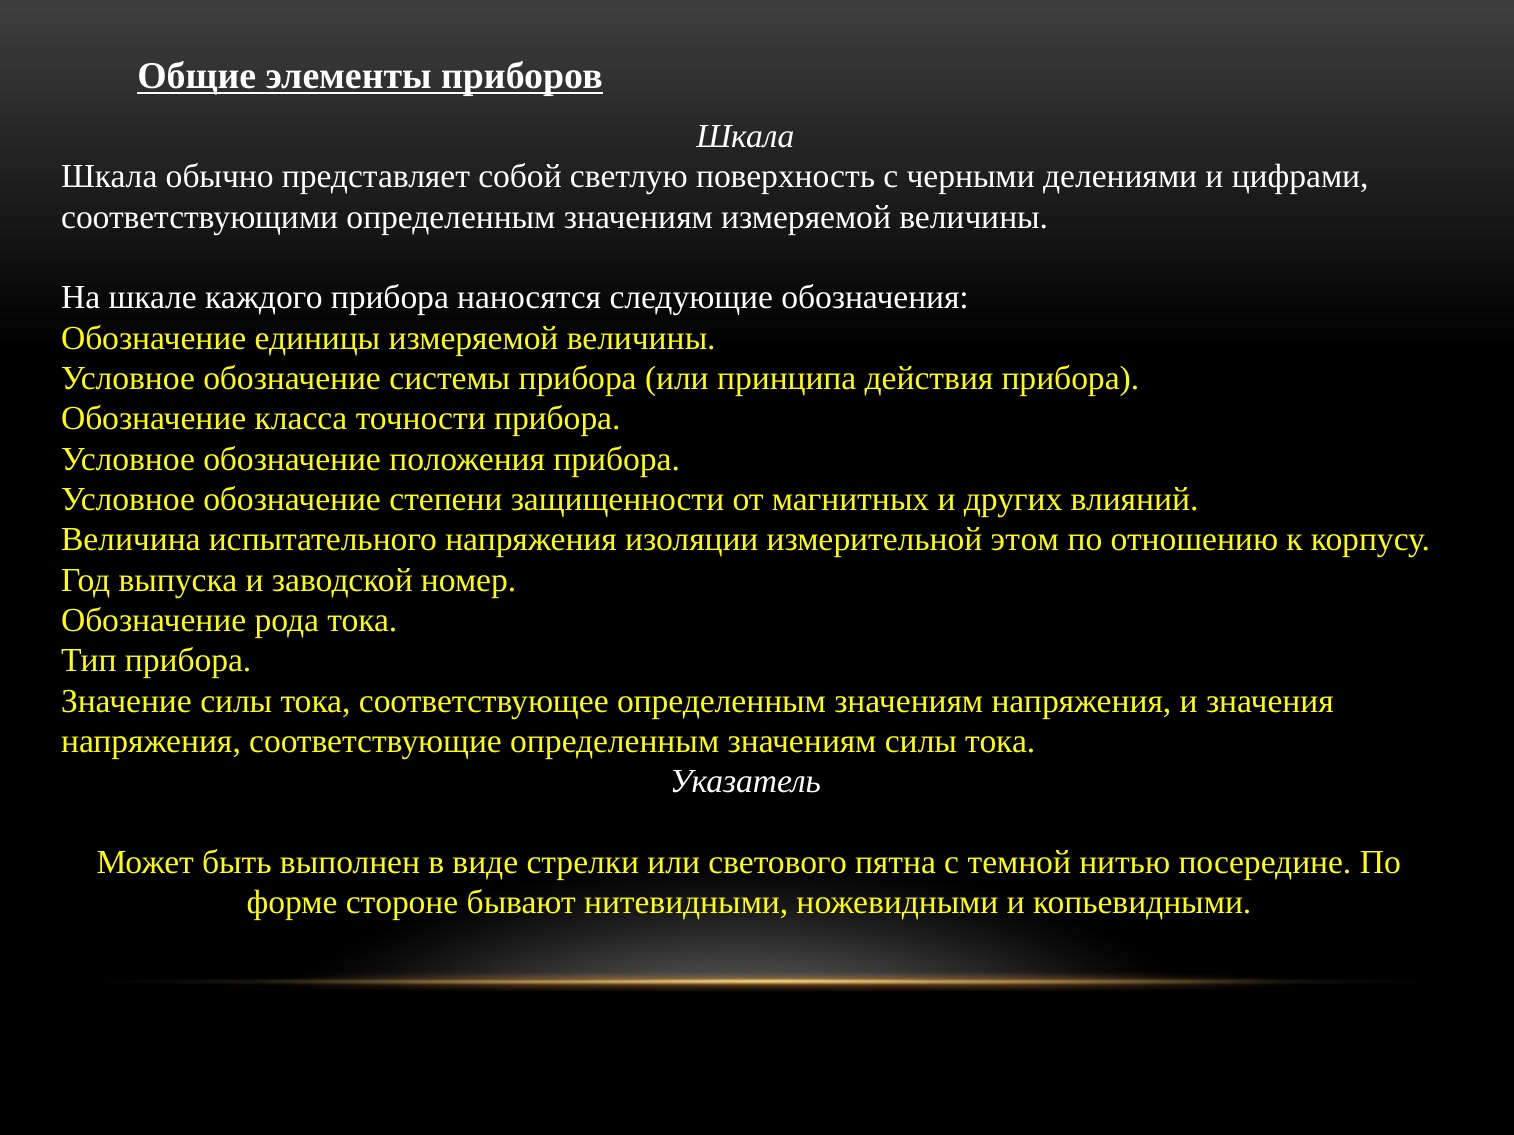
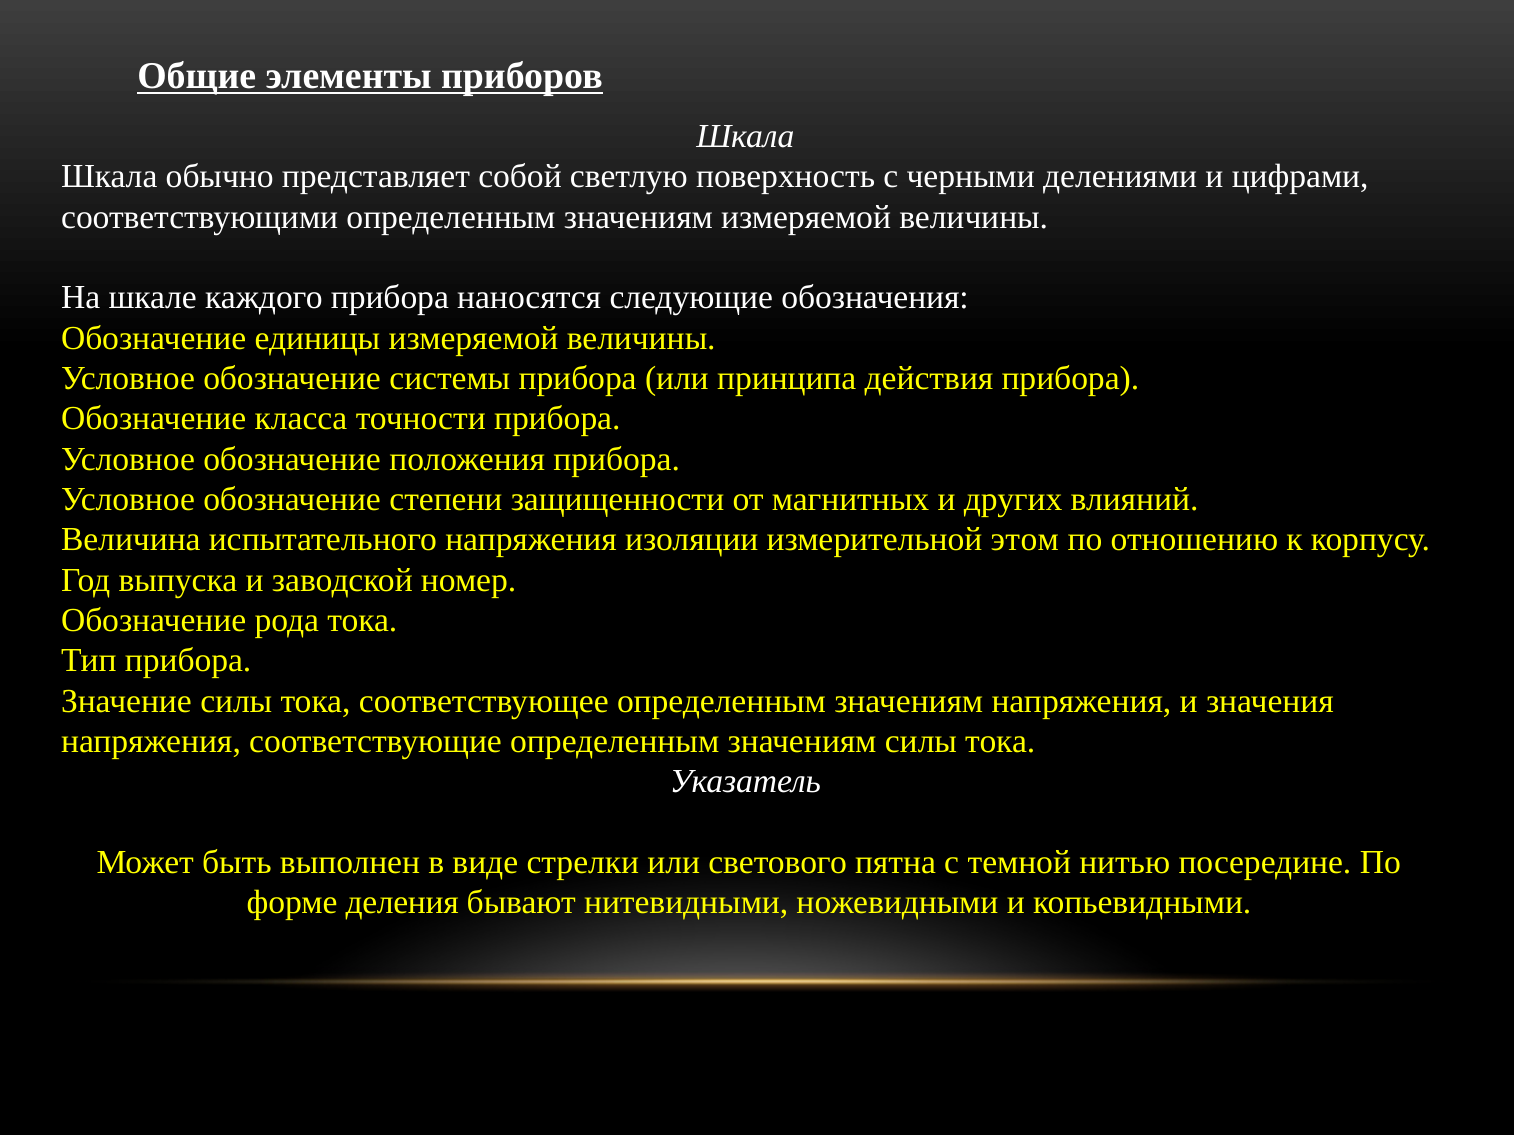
стороне: стороне -> деления
